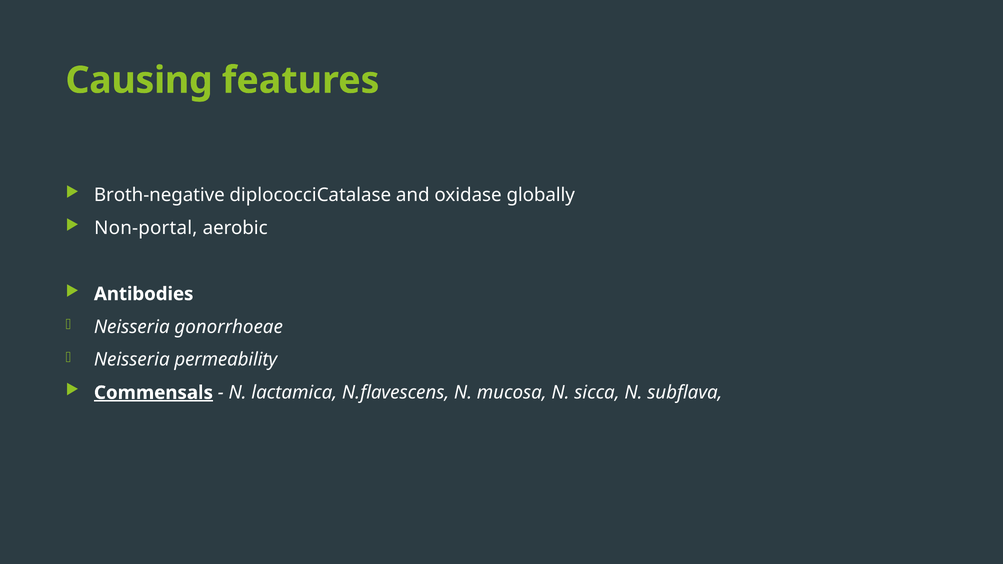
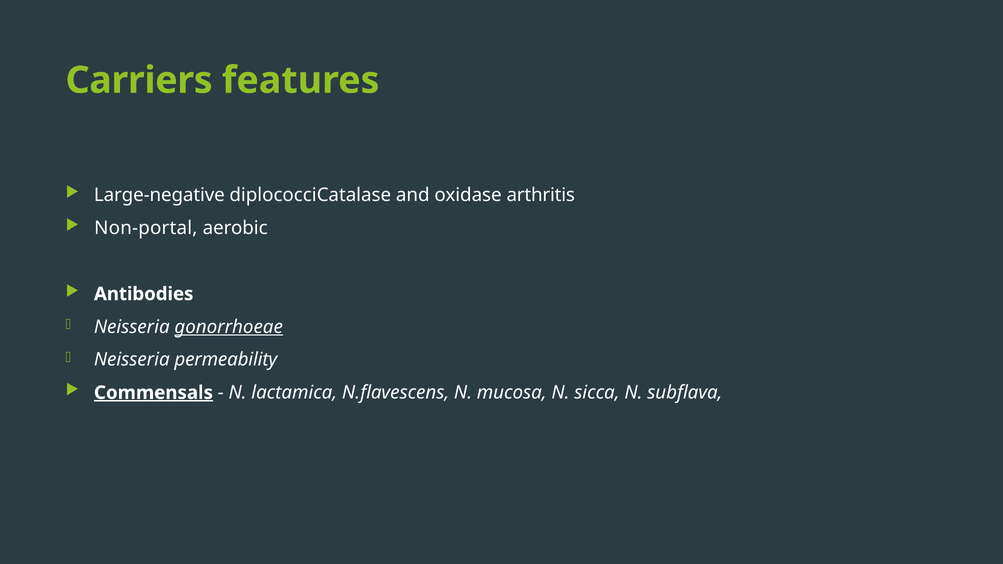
Causing: Causing -> Carriers
Broth-negative: Broth-negative -> Large-negative
globally: globally -> arthritis
gonorrhoeae underline: none -> present
